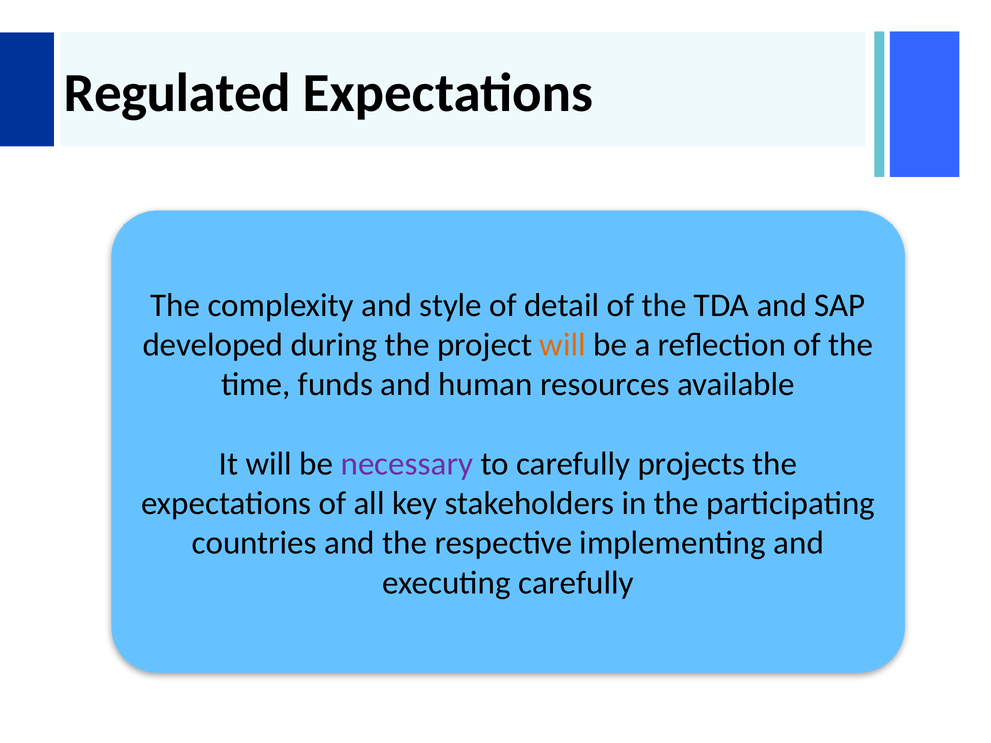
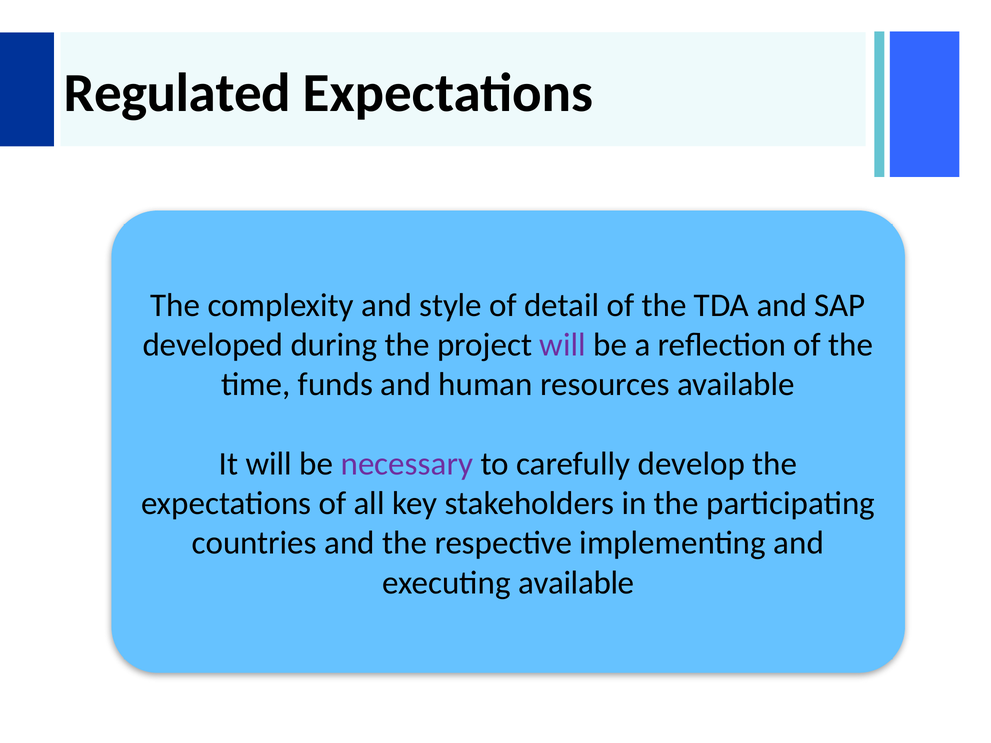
will at (563, 345) colour: orange -> purple
projects: projects -> develop
executing carefully: carefully -> available
